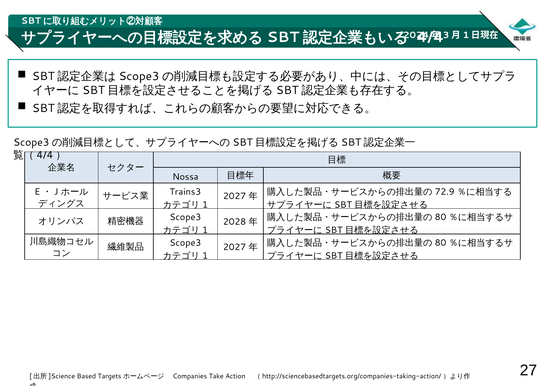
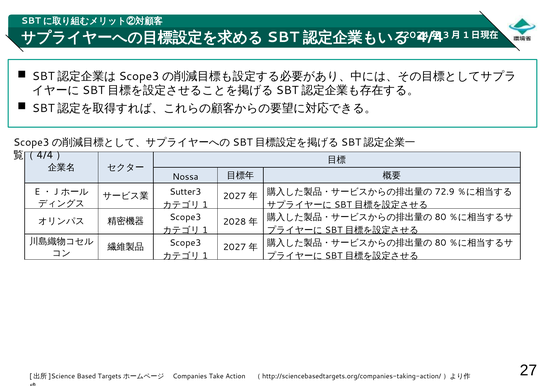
Trains3: Trains3 -> Sutter3
